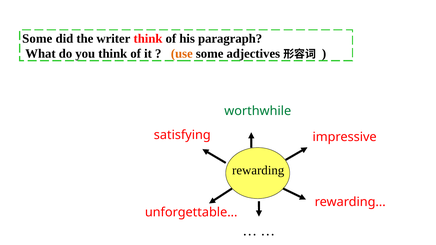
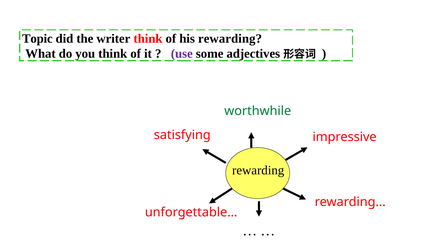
Some at (37, 39): Some -> Topic
his paragraph: paragraph -> rewarding
use colour: orange -> purple
